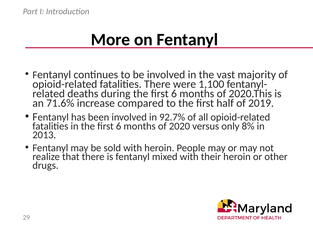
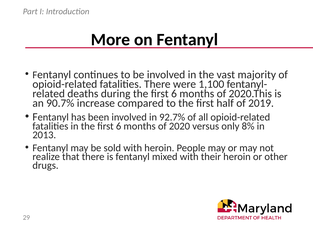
71.6%: 71.6% -> 90.7%
